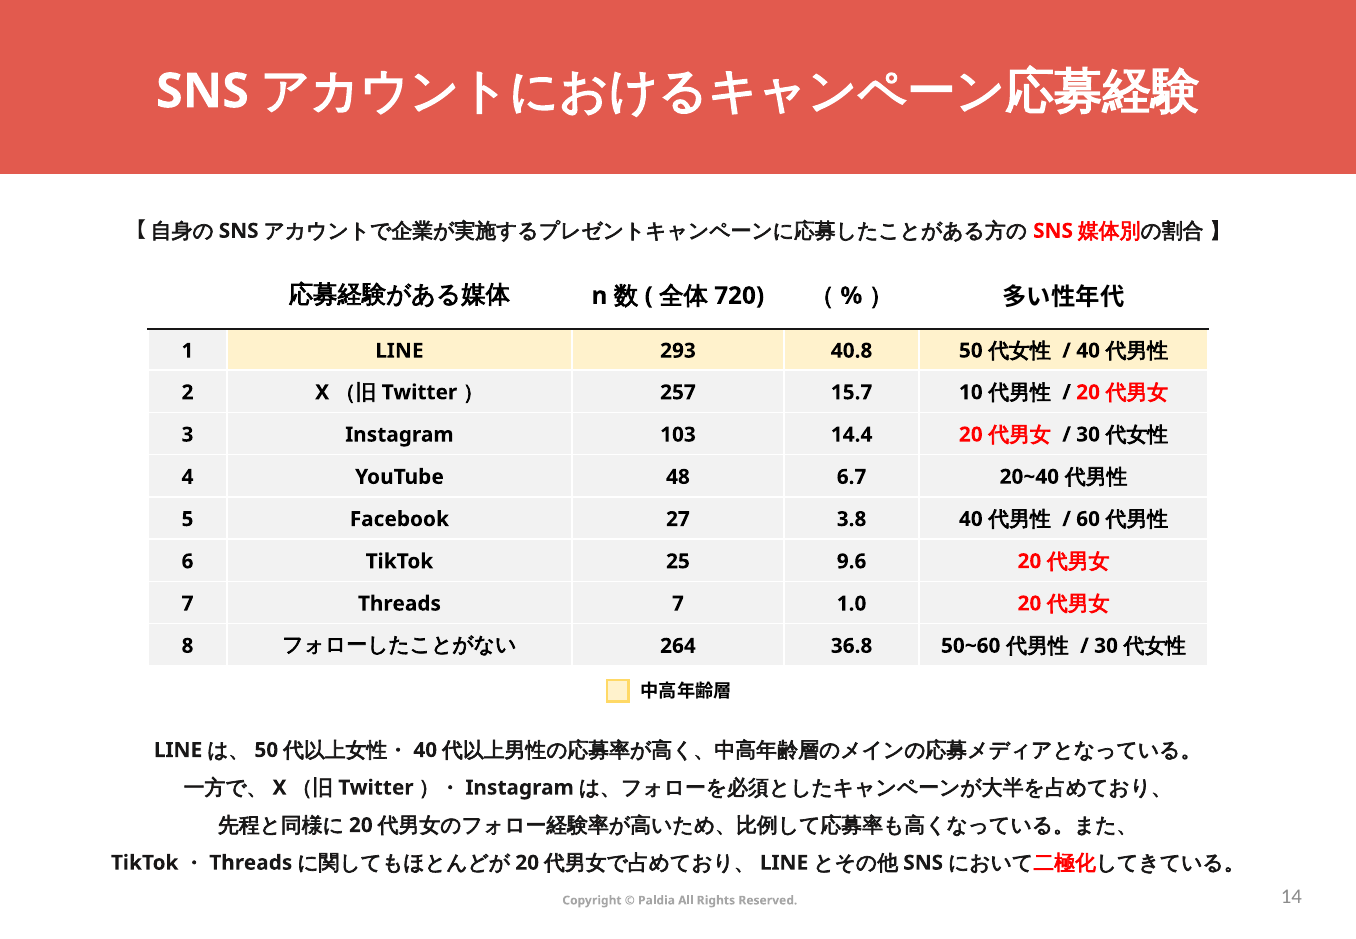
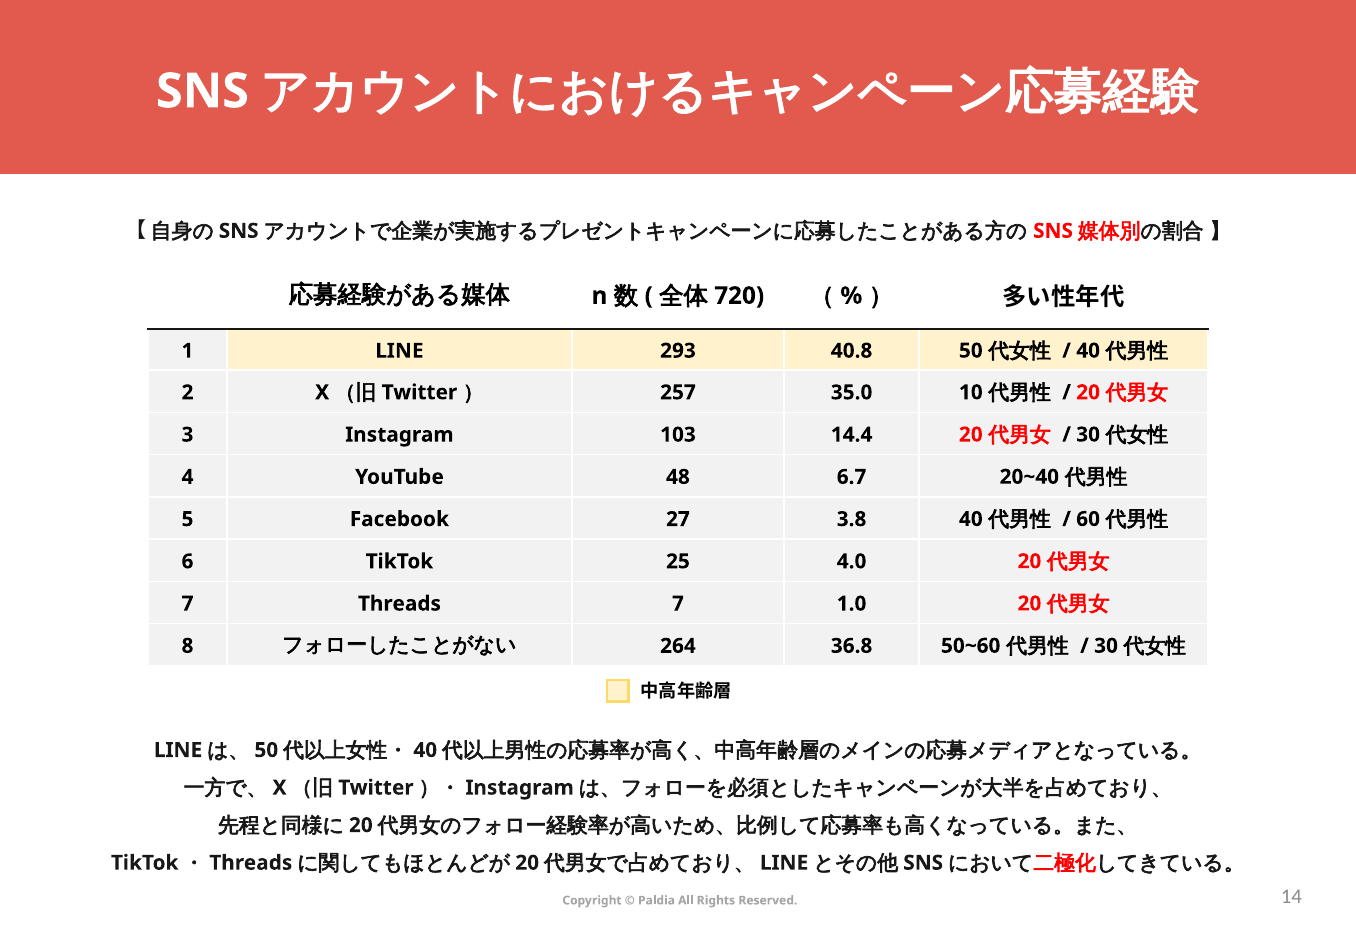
15.7: 15.7 -> 35.0
9.6: 9.6 -> 4.0
